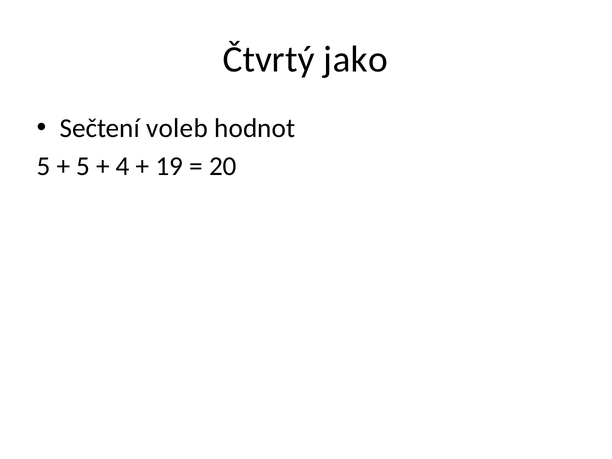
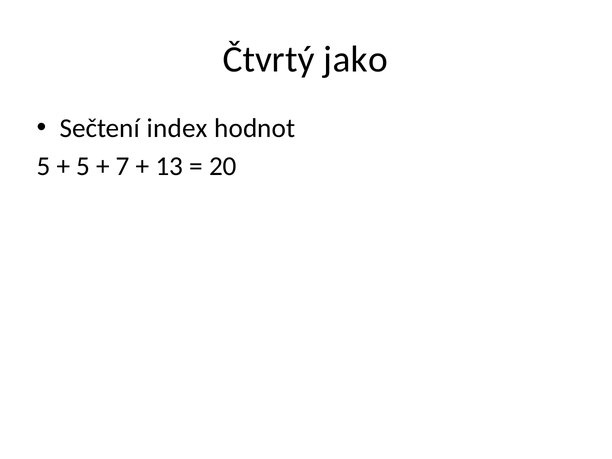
voleb: voleb -> index
4: 4 -> 7
19: 19 -> 13
